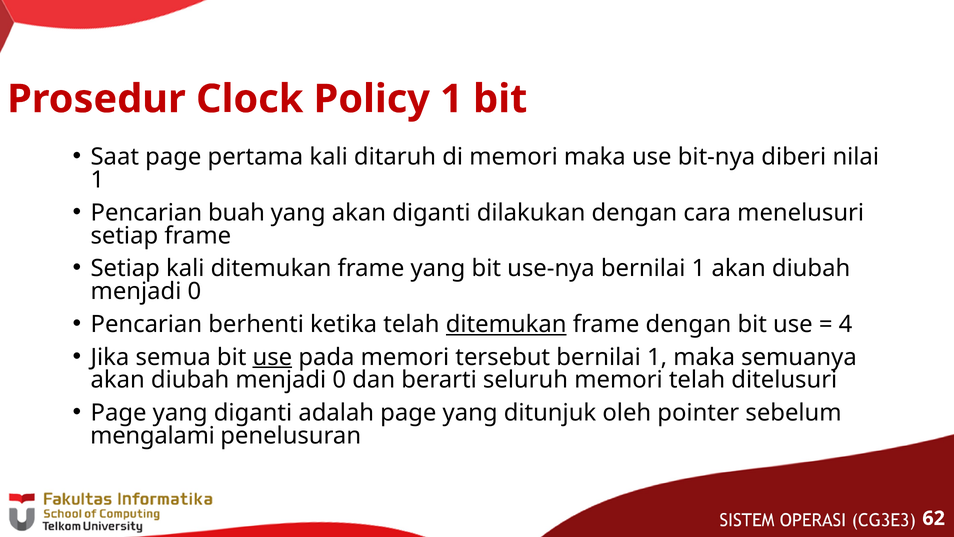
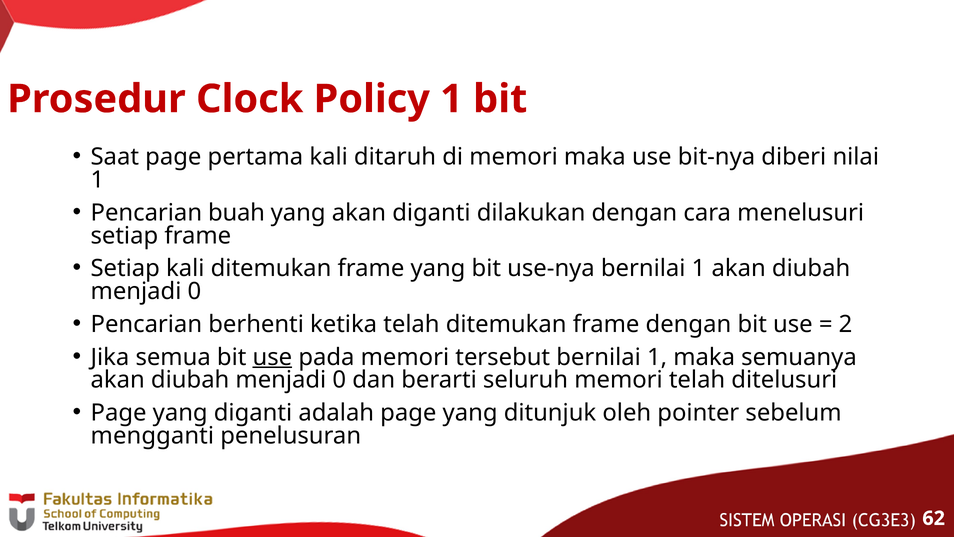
ditemukan at (506, 324) underline: present -> none
4: 4 -> 2
mengalami: mengalami -> mengganti
